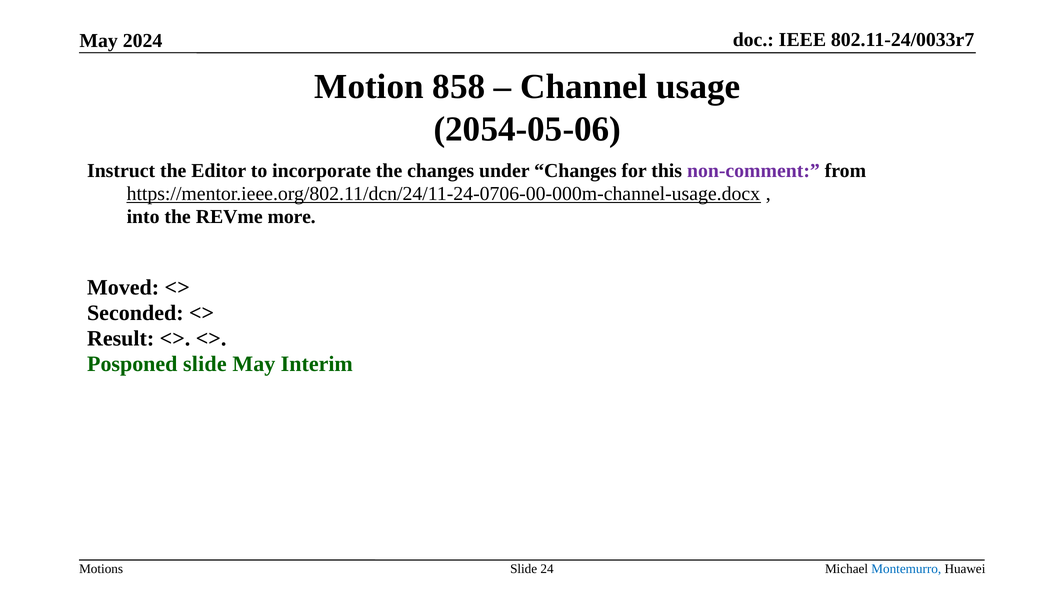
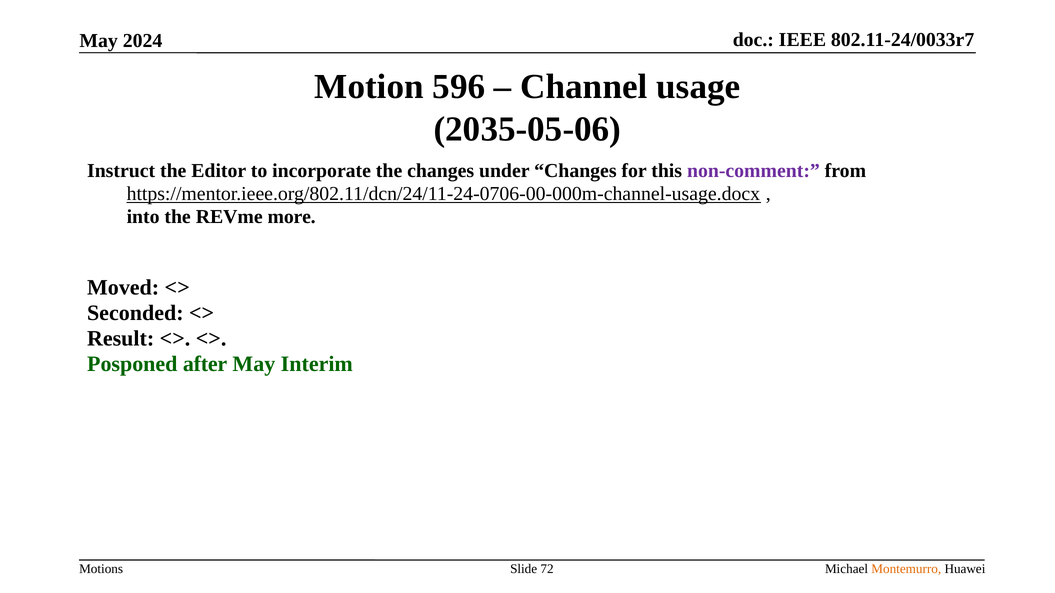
858: 858 -> 596
2054-05-06: 2054-05-06 -> 2035-05-06
Posponed slide: slide -> after
24: 24 -> 72
Montemurro colour: blue -> orange
